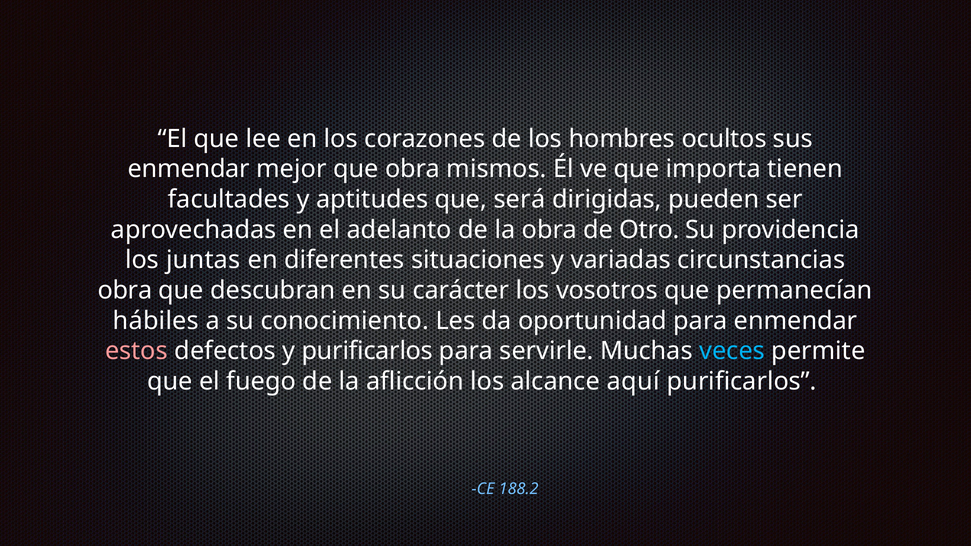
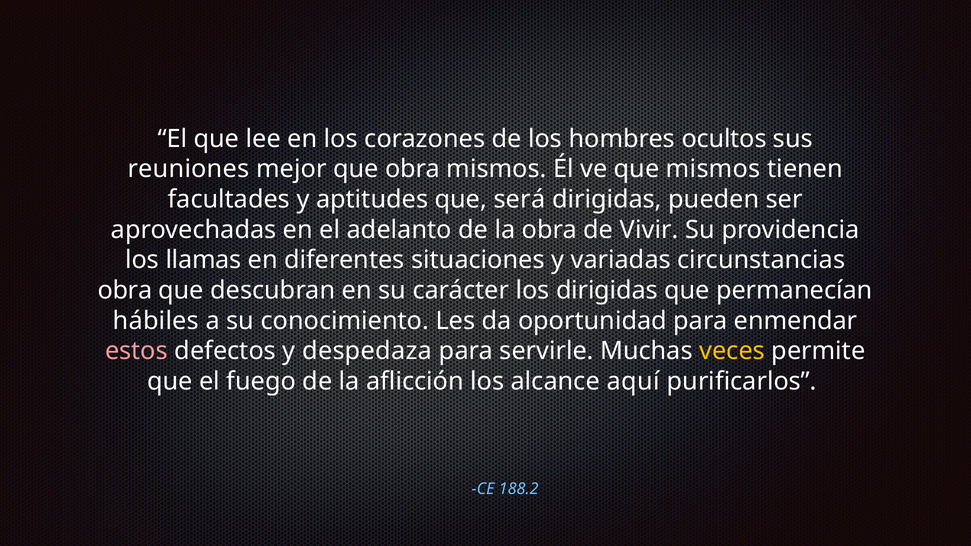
enmendar at (189, 169): enmendar -> reuniones
que importa: importa -> mismos
Otro: Otro -> Vivir
juntas: juntas -> llamas
los vosotros: vosotros -> dirigidas
y purificarlos: purificarlos -> despedaza
veces colour: light blue -> yellow
